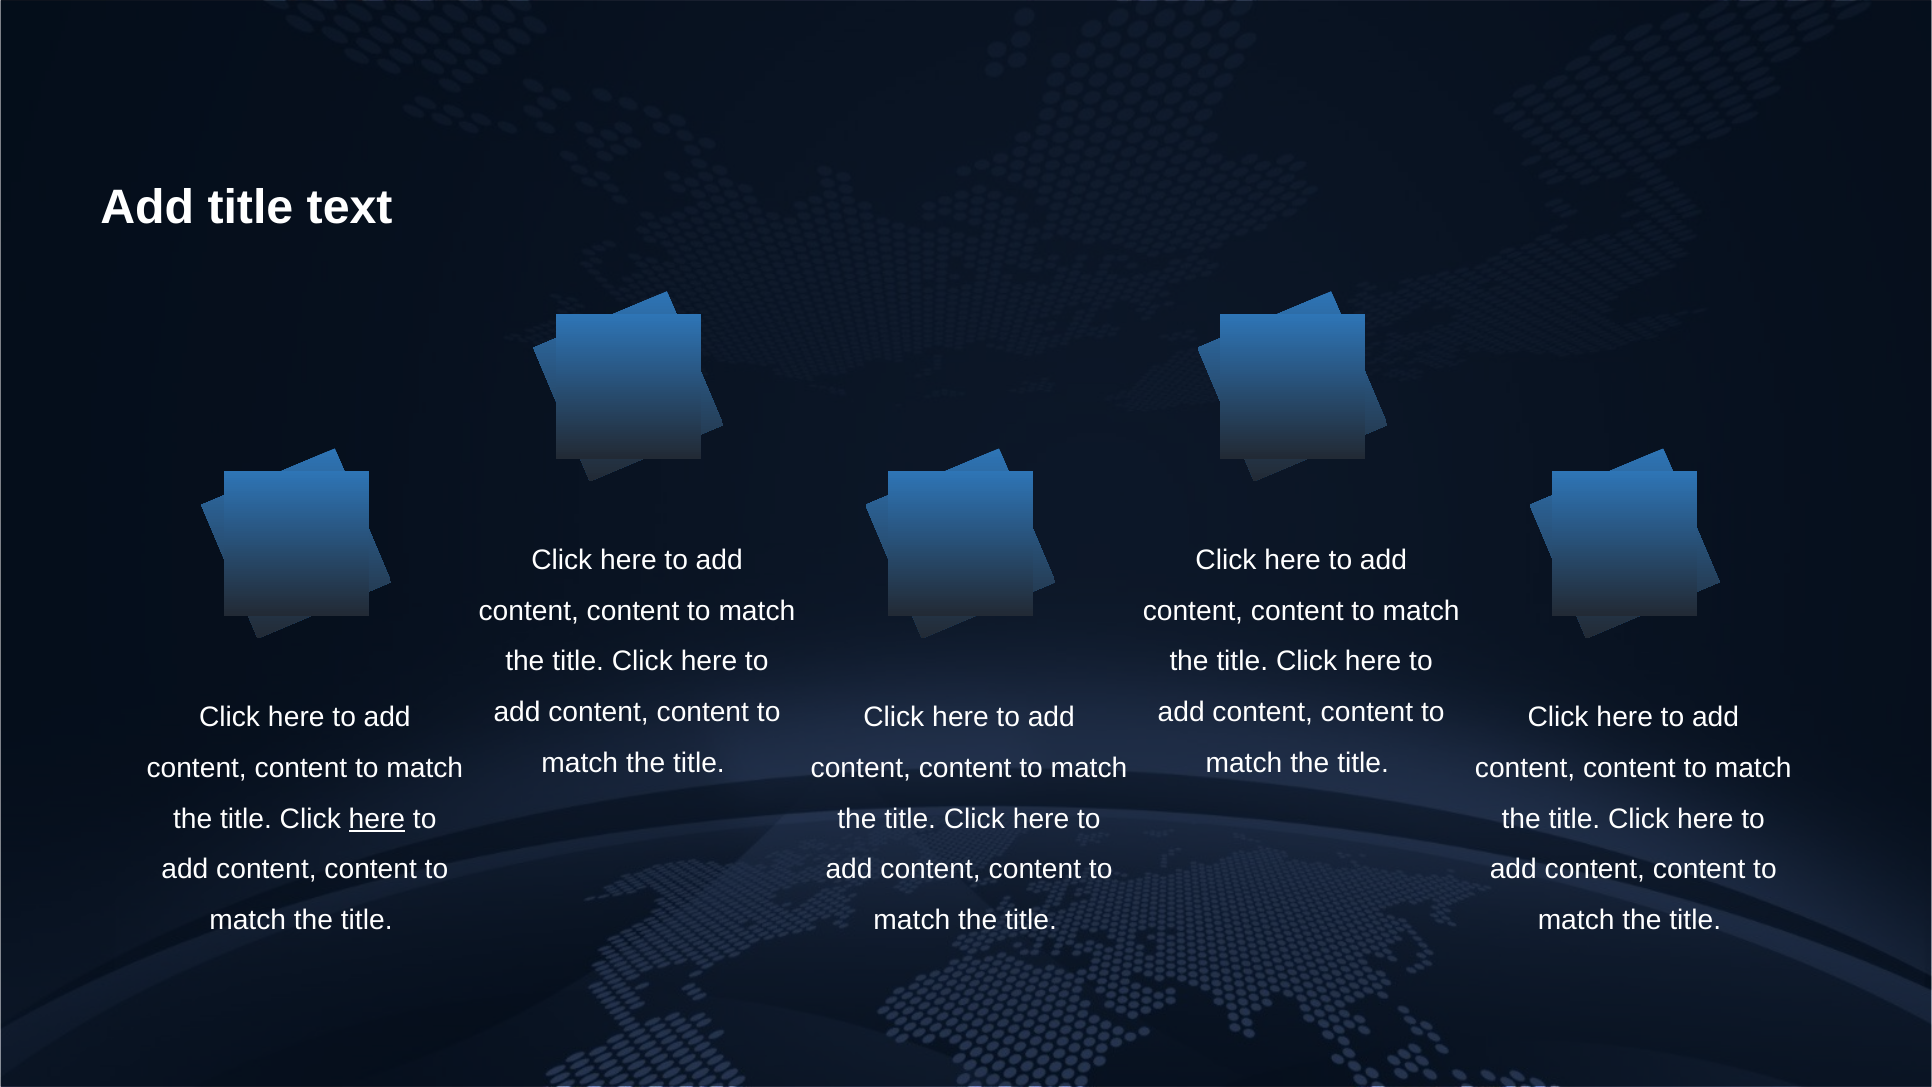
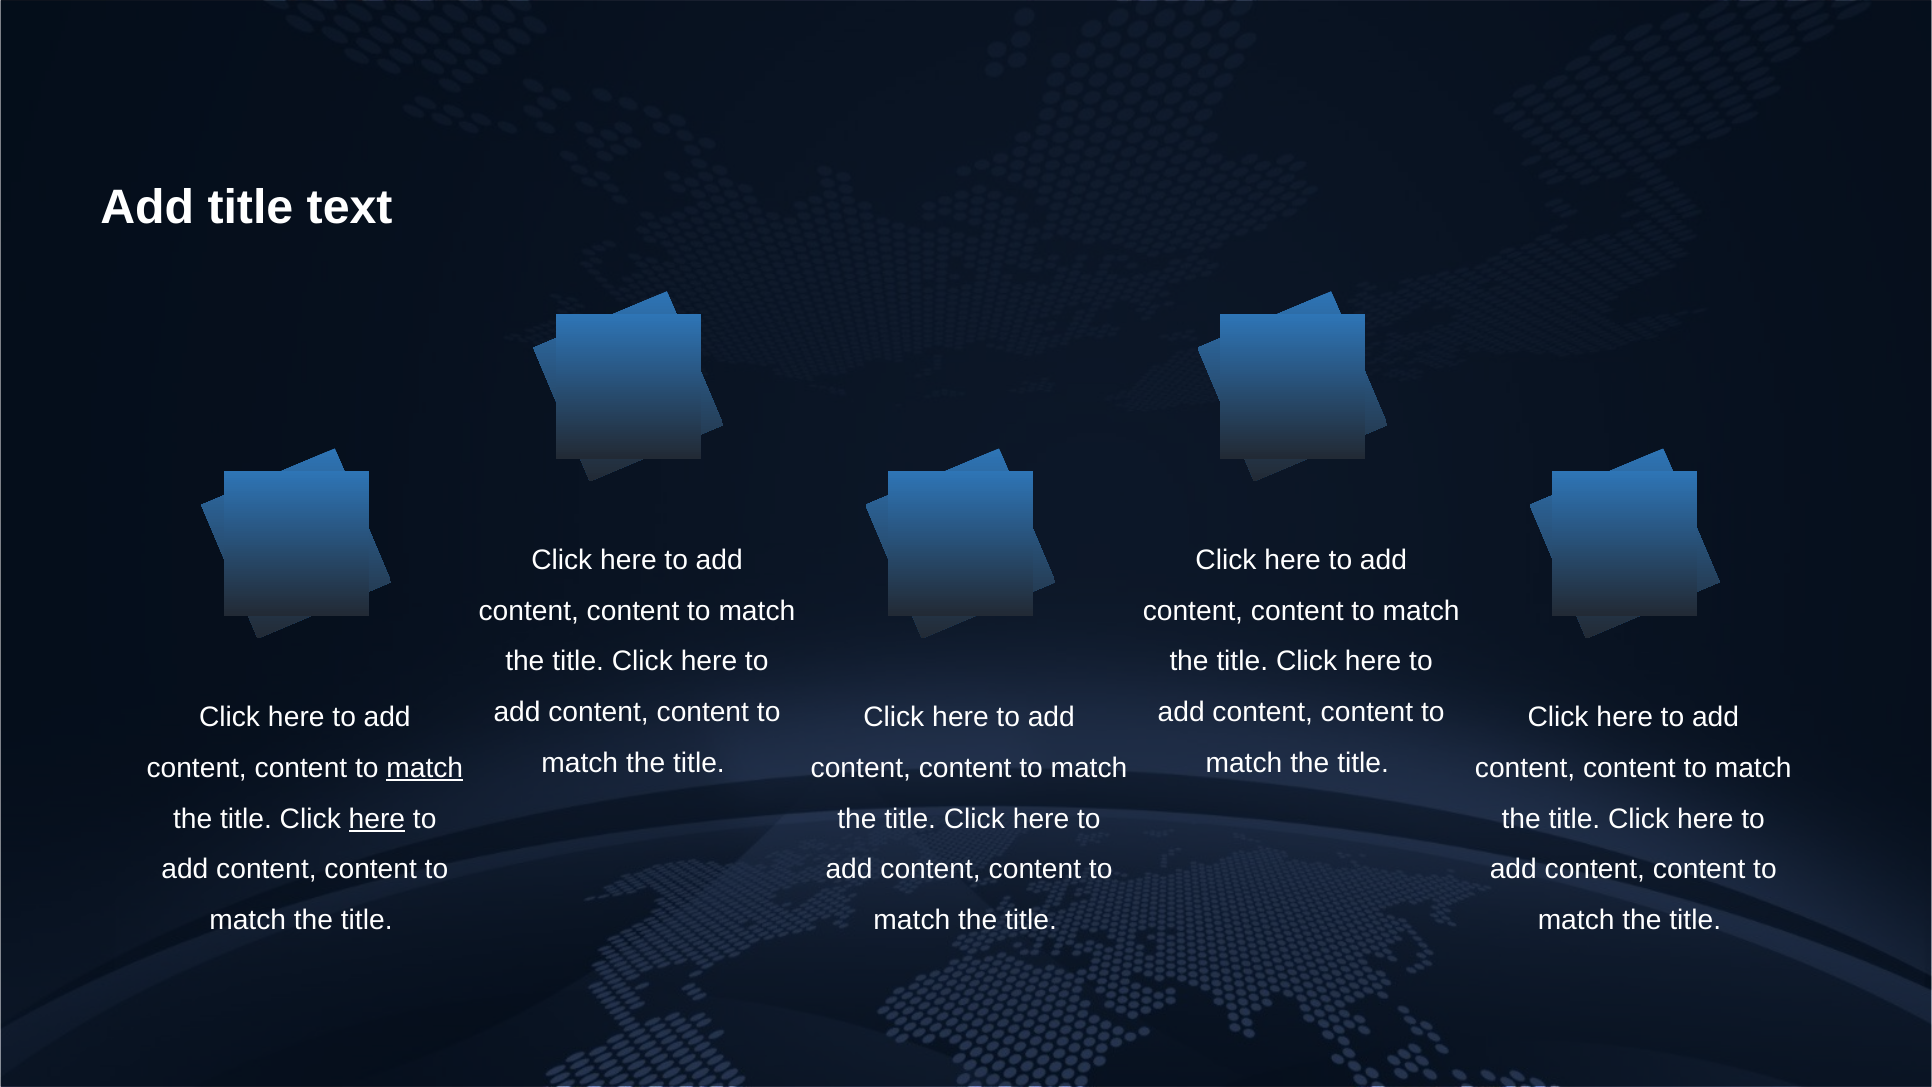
match at (425, 768) underline: none -> present
